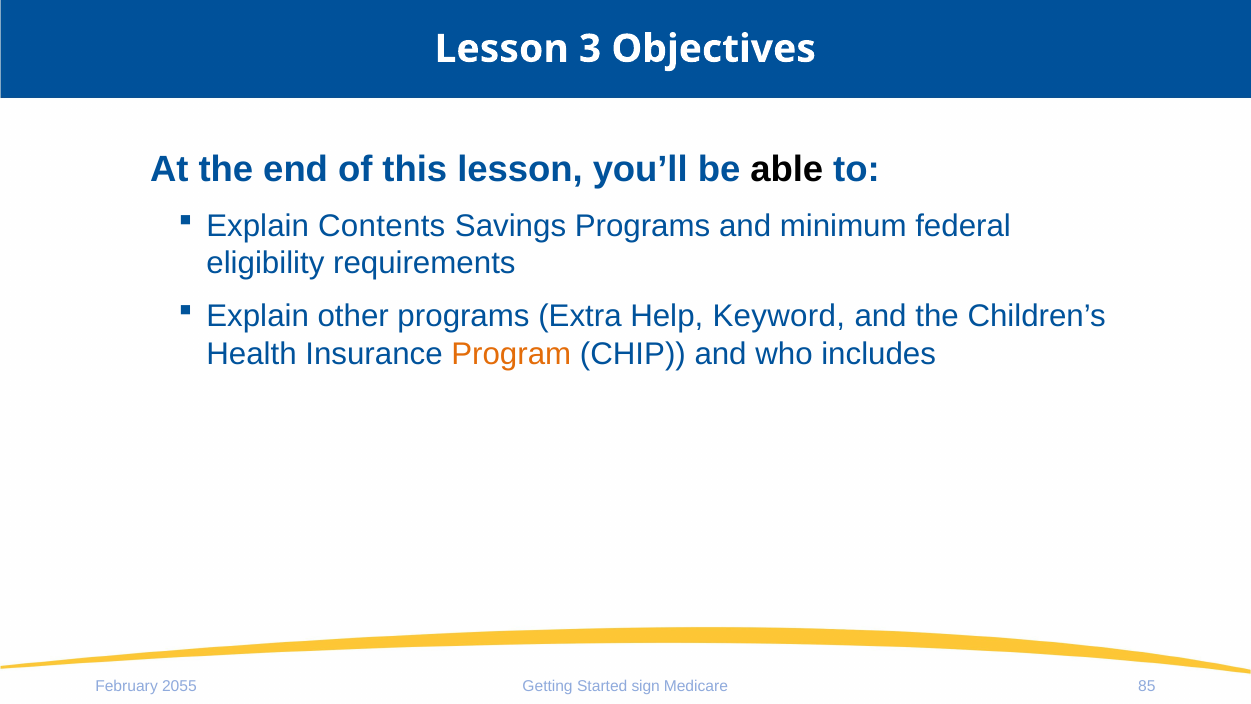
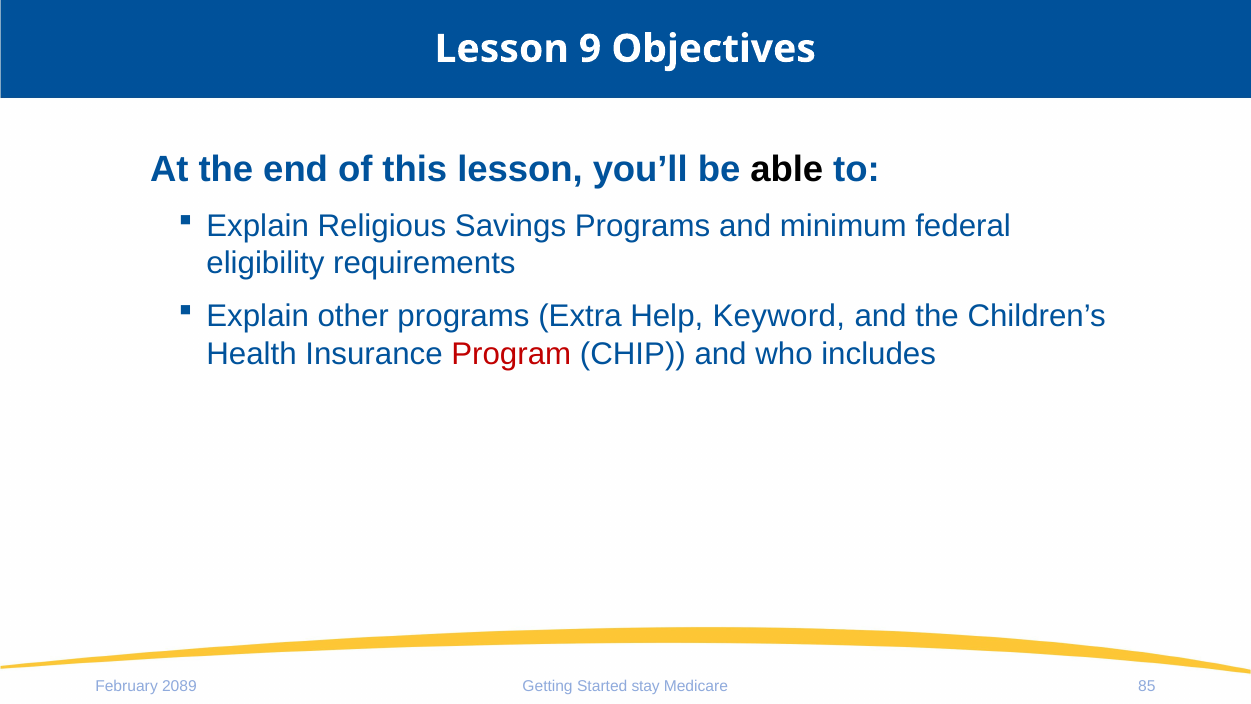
3: 3 -> 9
Contents: Contents -> Religious
Program colour: orange -> red
2055: 2055 -> 2089
sign: sign -> stay
